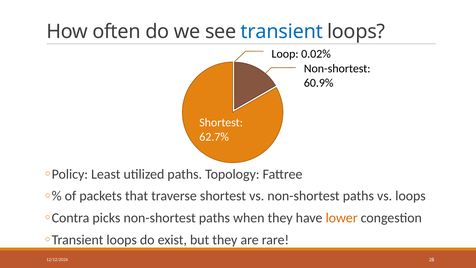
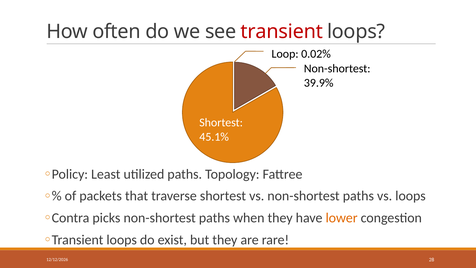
transient colour: blue -> red
60.9%: 60.9% -> 39.9%
62.7%: 62.7% -> 45.1%
